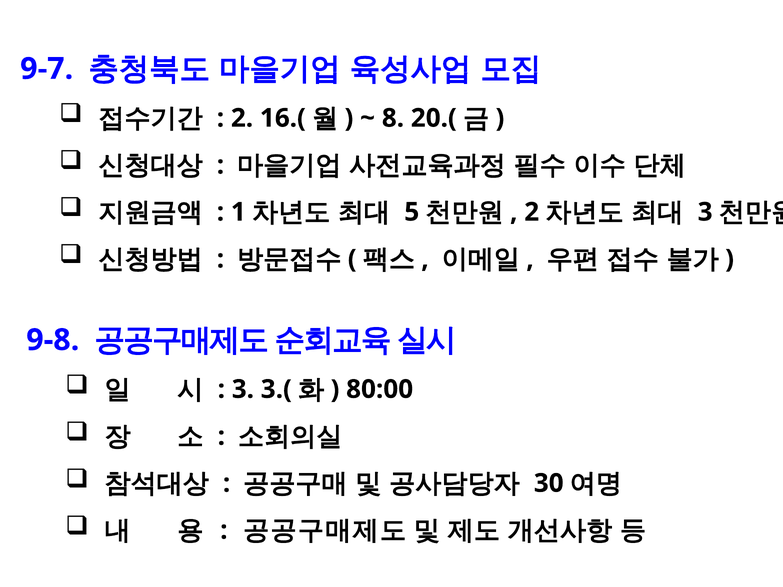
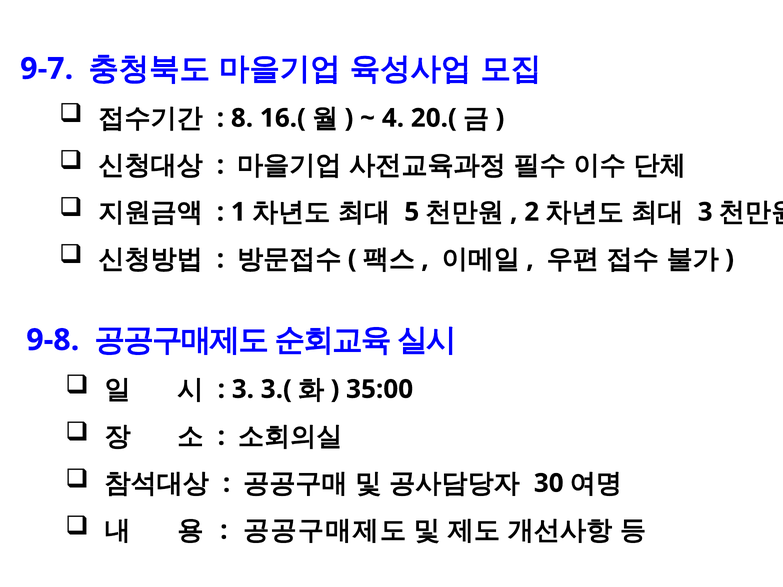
2 at (242, 118): 2 -> 8
8: 8 -> 4
80:00: 80:00 -> 35:00
